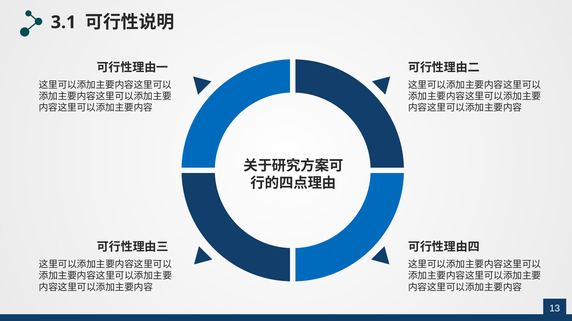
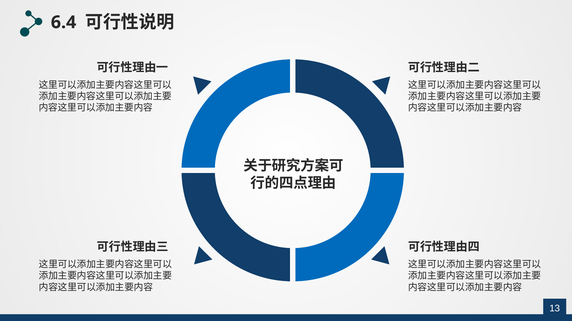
3.1: 3.1 -> 6.4
